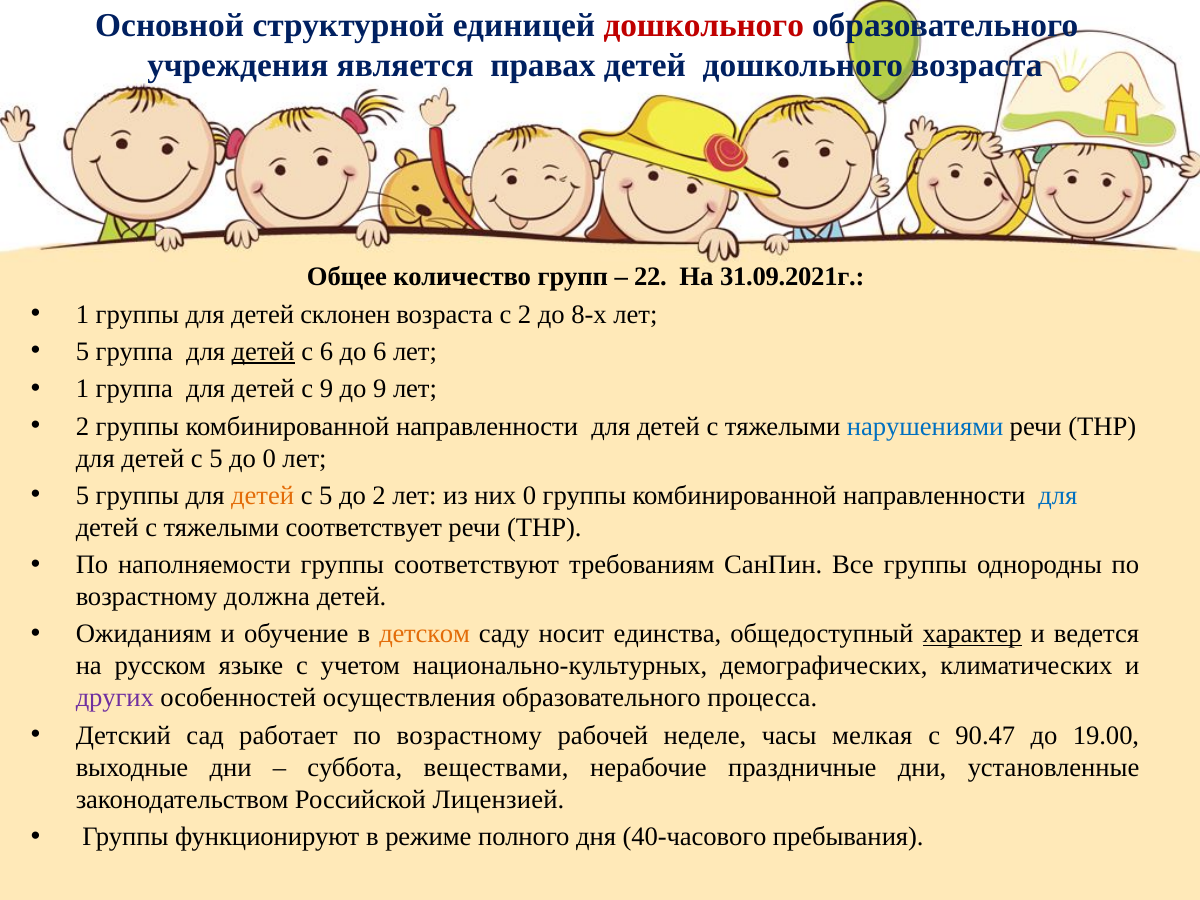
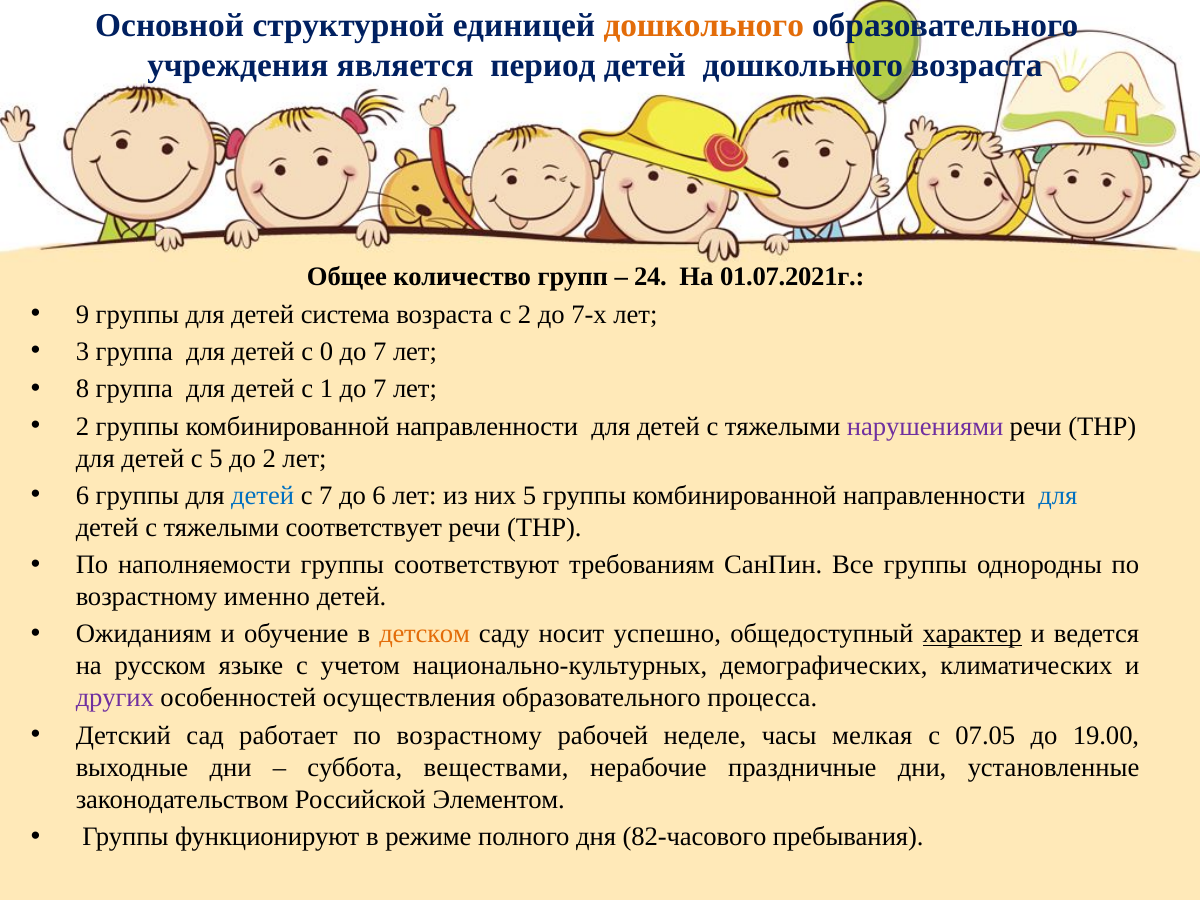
дошкольного at (704, 25) colour: red -> orange
правах: правах -> период
22: 22 -> 24
31.09.2021г: 31.09.2021г -> 01.07.2021г
1 at (82, 314): 1 -> 9
склонен: склонен -> система
8-х: 8-х -> 7-х
5 at (82, 352): 5 -> 3
детей at (263, 352) underline: present -> none
с 6: 6 -> 0
6 at (380, 352): 6 -> 7
1 at (82, 389): 1 -> 8
с 9: 9 -> 1
9 at (380, 389): 9 -> 7
нарушениями colour: blue -> purple
до 0: 0 -> 2
5 at (82, 496): 5 -> 6
детей at (263, 496) colour: orange -> blue
5 at (326, 496): 5 -> 7
до 2: 2 -> 6
них 0: 0 -> 5
должна: должна -> именно
единства: единства -> успешно
90.47: 90.47 -> 07.05
Лицензией: Лицензией -> Элементом
40-часового: 40-часового -> 82-часового
